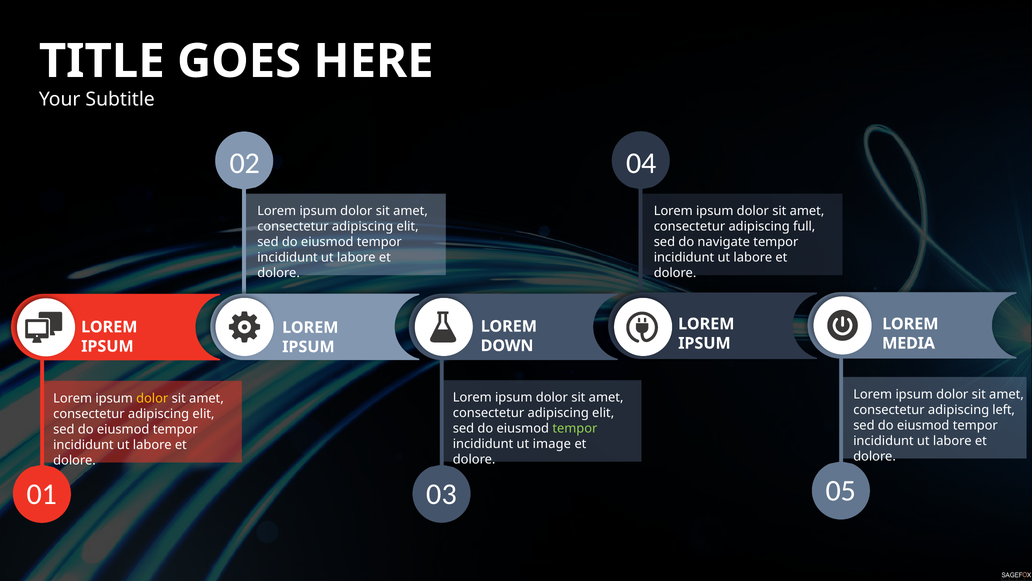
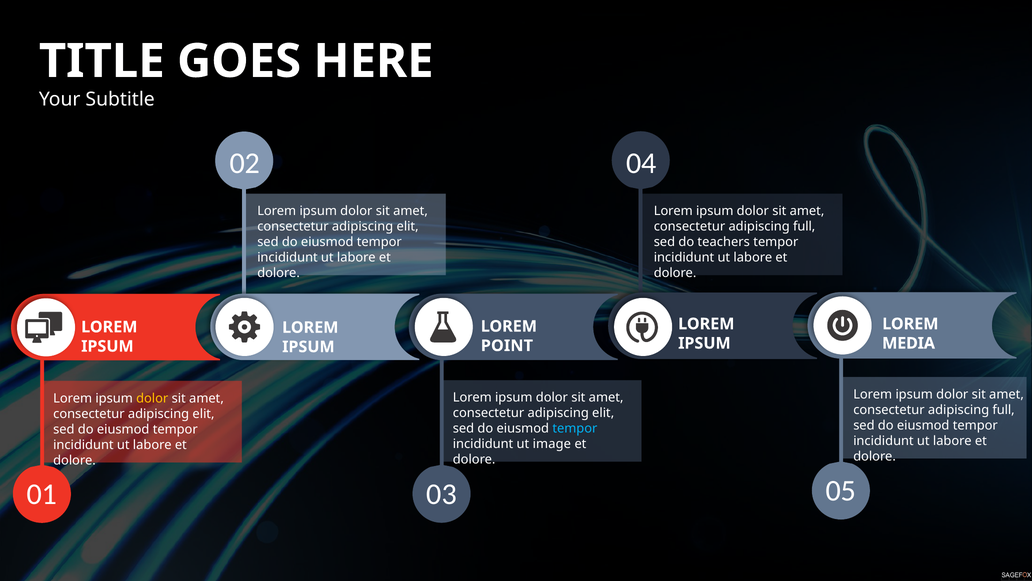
navigate: navigate -> teachers
DOWN: DOWN -> POINT
left at (1004, 410): left -> full
tempor at (575, 428) colour: light green -> light blue
